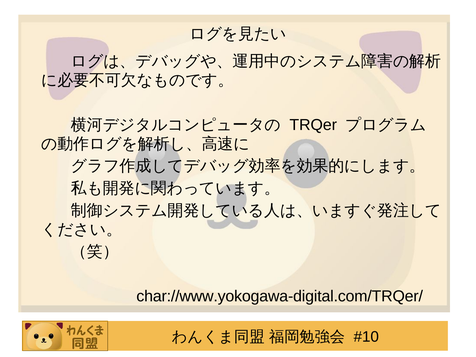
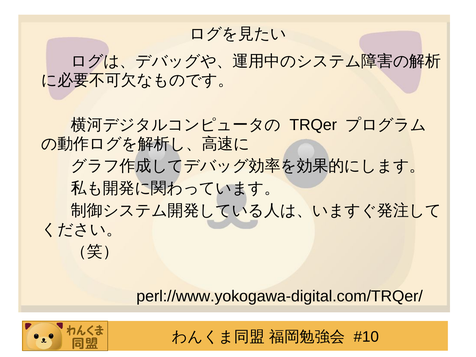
char://www.yokogawa-digital.com/TRQer/: char://www.yokogawa-digital.com/TRQer/ -> perl://www.yokogawa-digital.com/TRQer/
